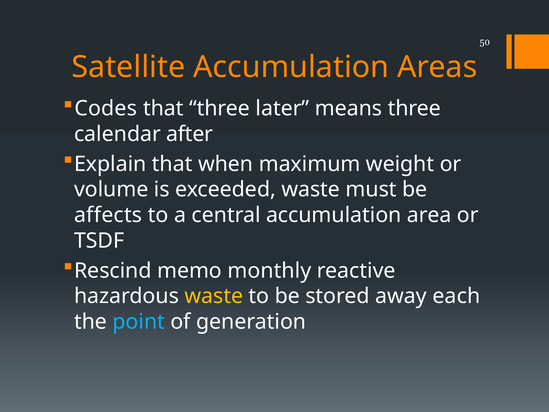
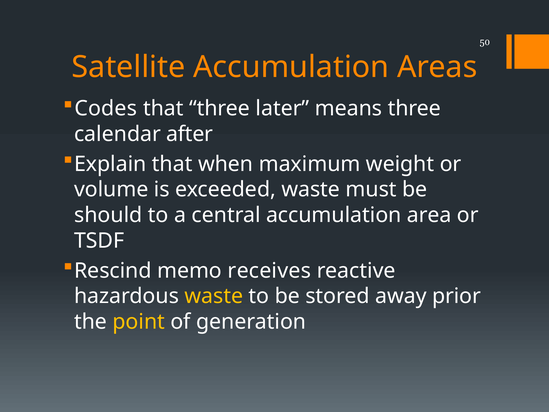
affects: affects -> should
monthly: monthly -> receives
each: each -> prior
point colour: light blue -> yellow
